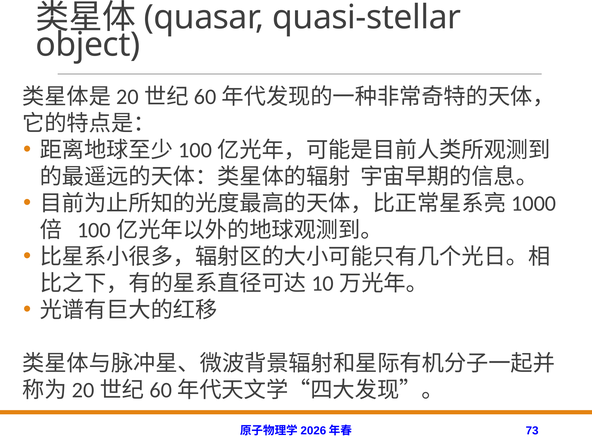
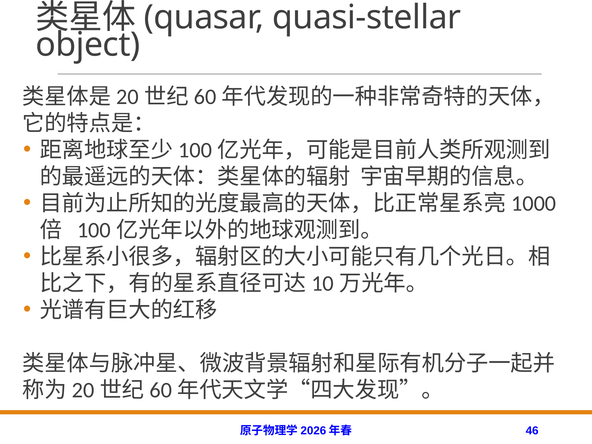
73: 73 -> 46
